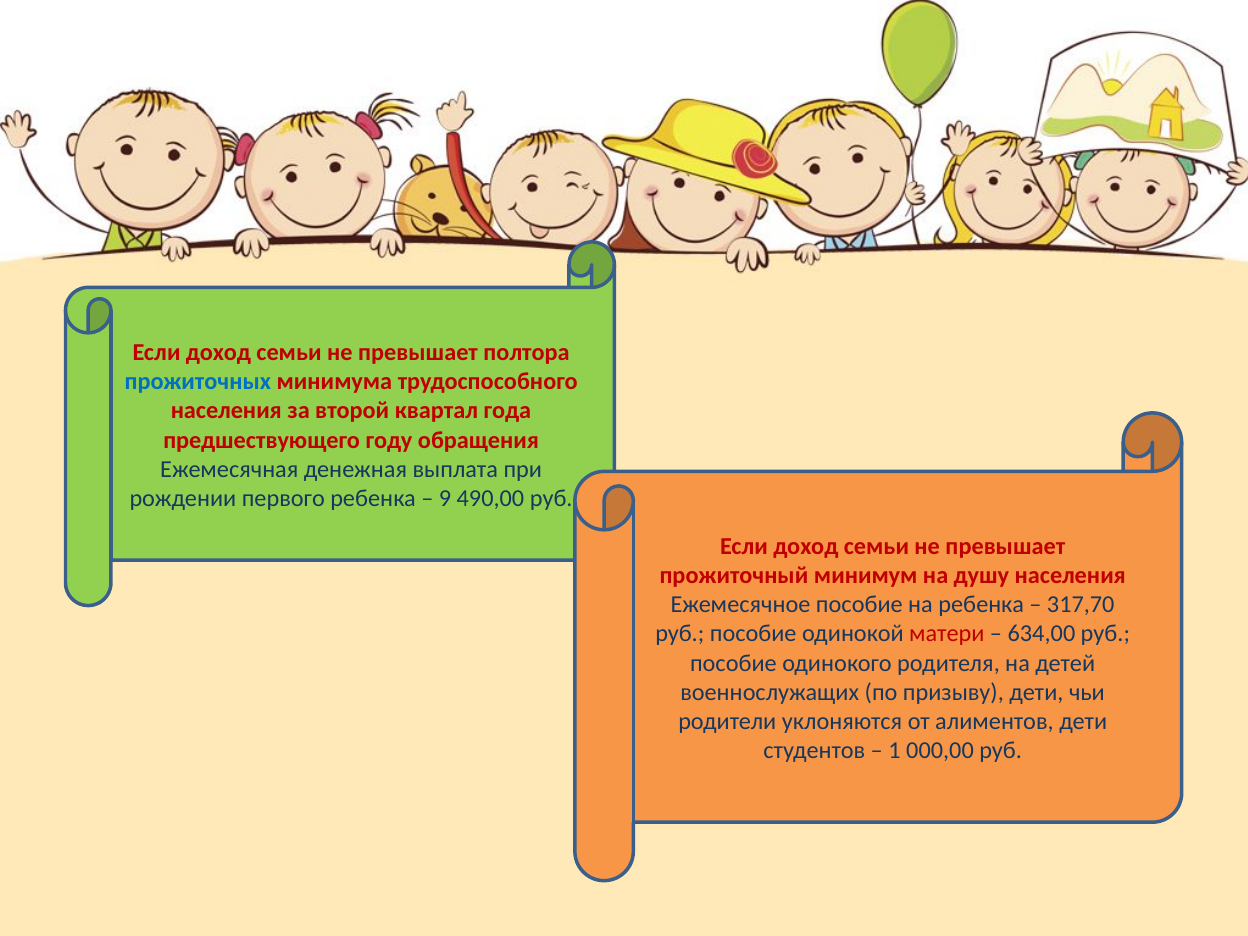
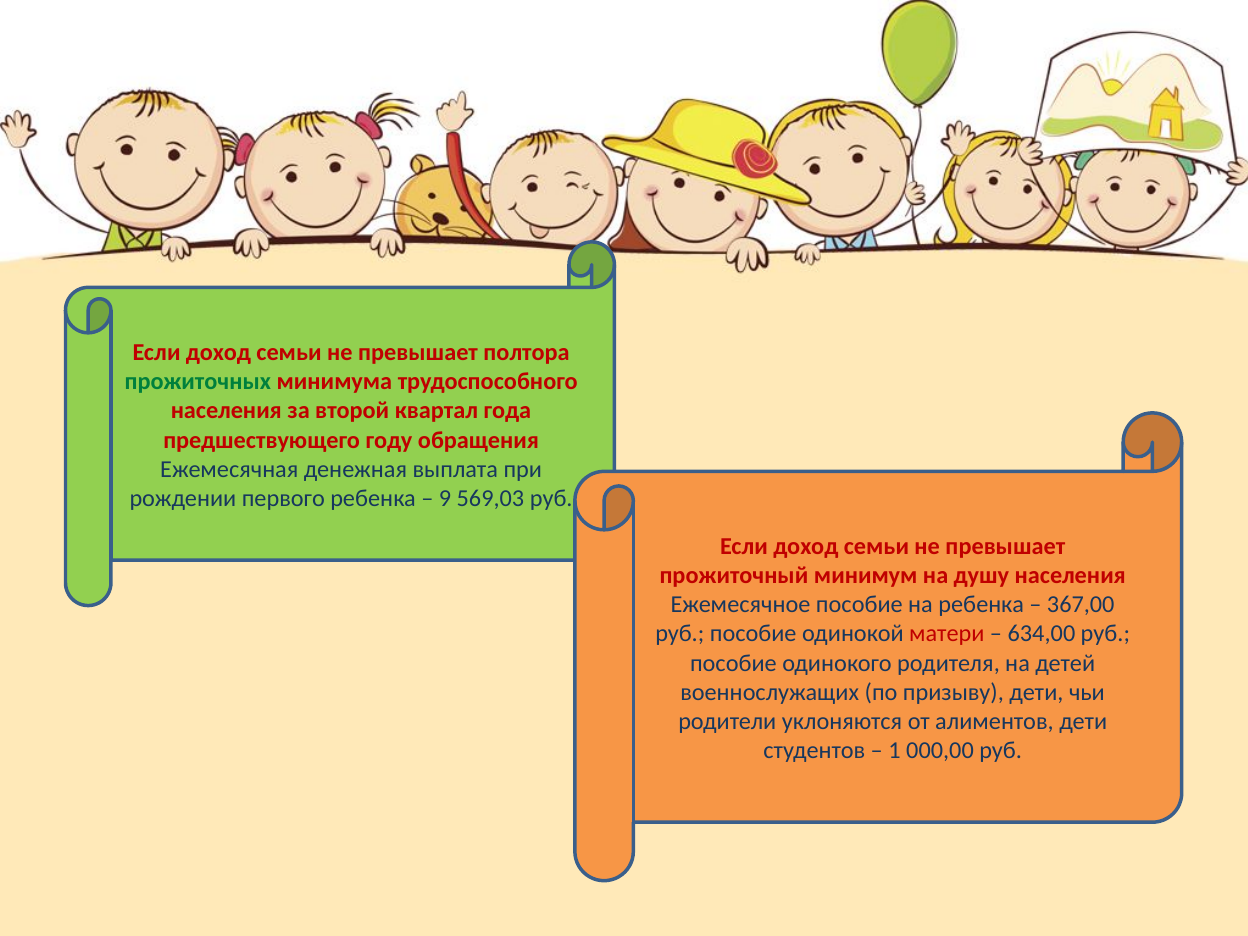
прожиточных colour: blue -> green
490,00: 490,00 -> 569,03
317,70: 317,70 -> 367,00
